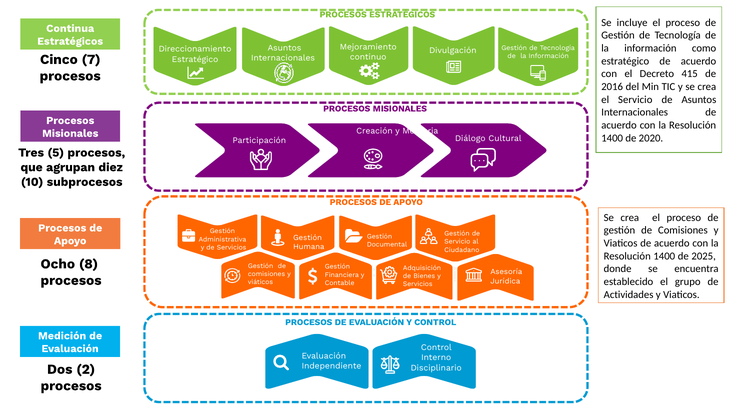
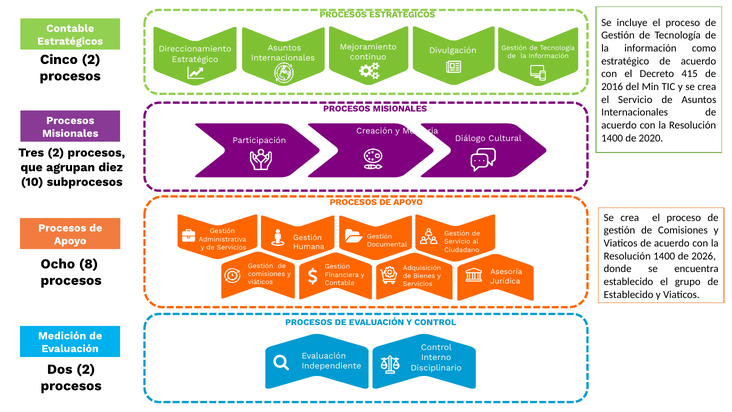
Continua at (70, 28): Continua -> Contable
Cinco 7: 7 -> 2
Tres 5: 5 -> 2
2025: 2025 -> 2026
Actividades at (629, 294): Actividades -> Establecido
